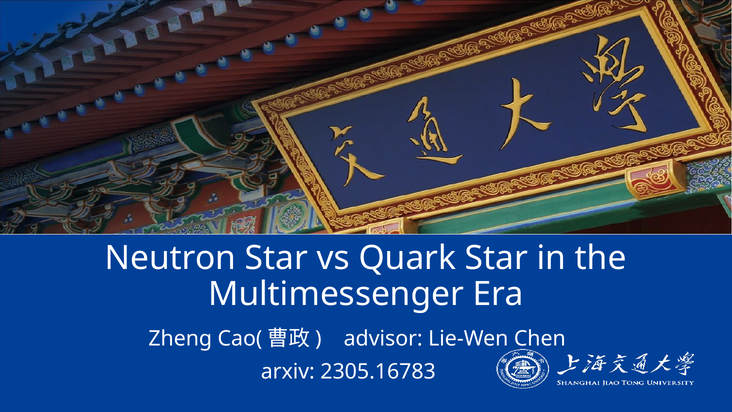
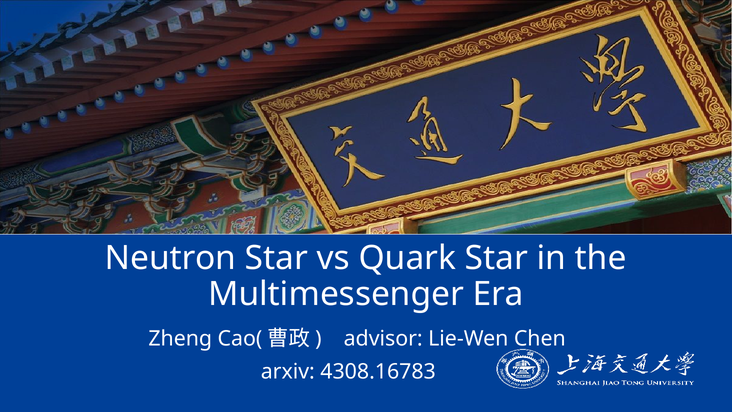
2305.16783: 2305.16783 -> 4308.16783
